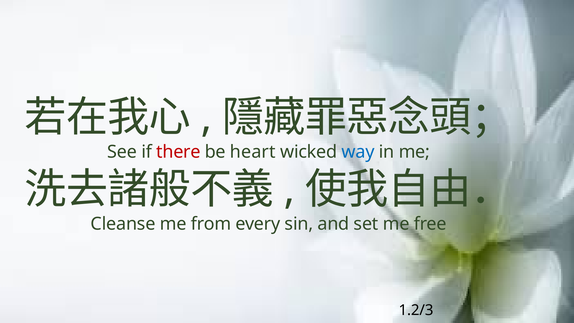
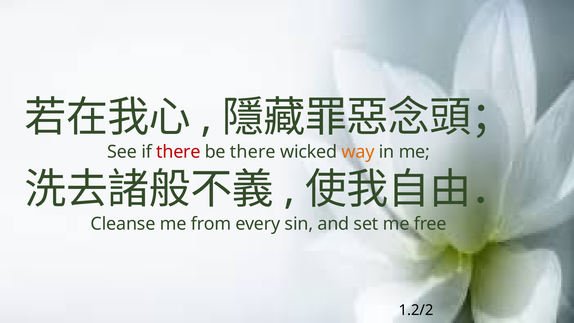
be heart: heart -> there
way colour: blue -> orange
1.2/3: 1.2/3 -> 1.2/2
